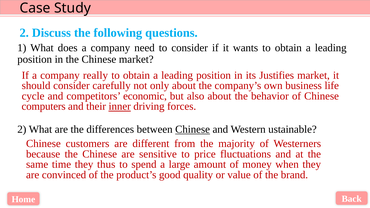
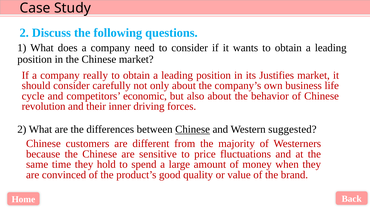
computers: computers -> revolution
inner underline: present -> none
ustainable: ustainable -> suggested
thus: thus -> hold
